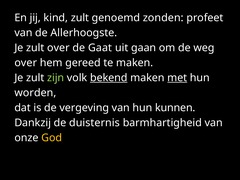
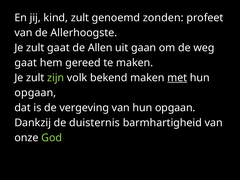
zult over: over -> gaat
Gaat: Gaat -> Allen
over at (26, 63): over -> gaat
bekend underline: present -> none
worden at (35, 93): worden -> opgaan
van hun kunnen: kunnen -> opgaan
God colour: yellow -> light green
